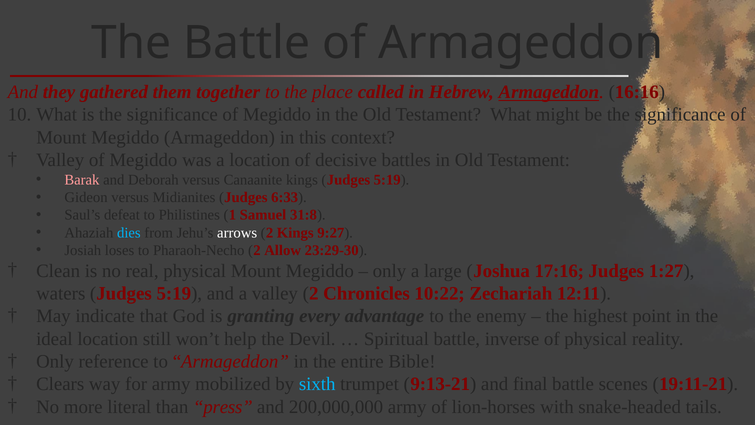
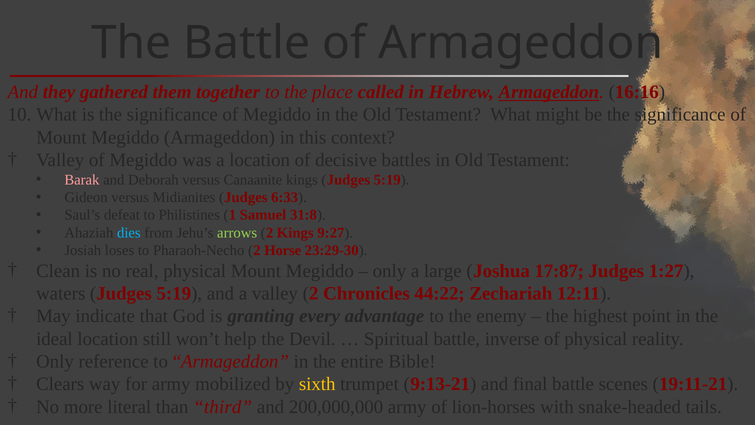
arrows colour: white -> light green
Allow: Allow -> Horse
17:16: 17:16 -> 17:87
10:22: 10:22 -> 44:22
sixth colour: light blue -> yellow
press: press -> third
